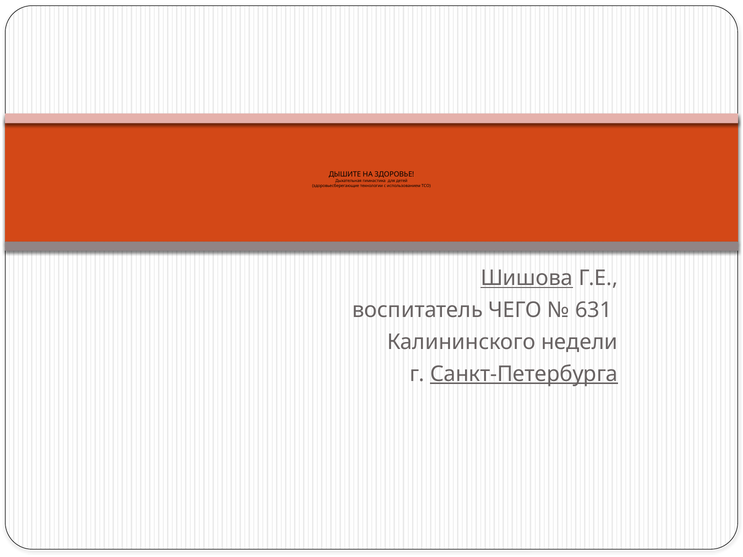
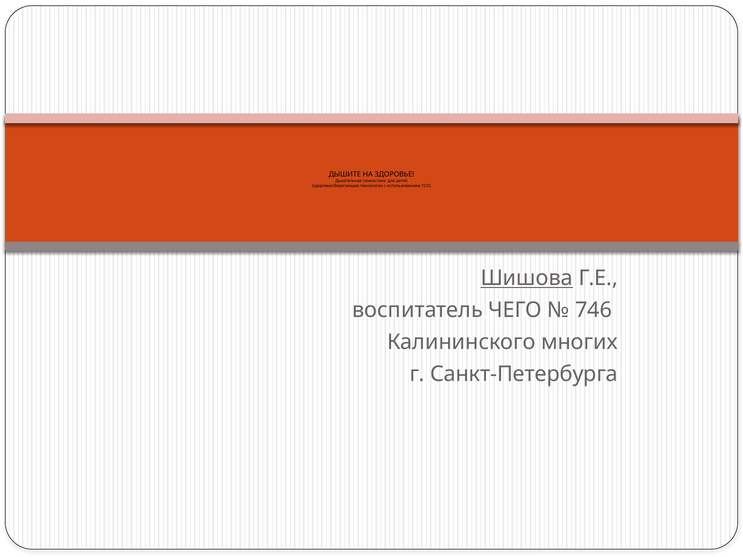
631: 631 -> 746
недели: недели -> многих
Санкт-Петербурга underline: present -> none
